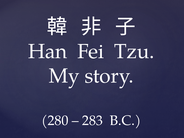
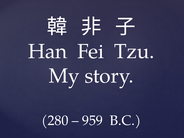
283: 283 -> 959
